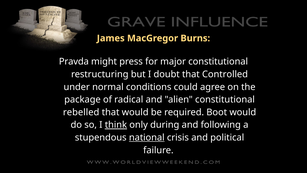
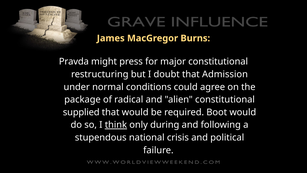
Controlled: Controlled -> Admission
rebelled: rebelled -> supplied
national underline: present -> none
